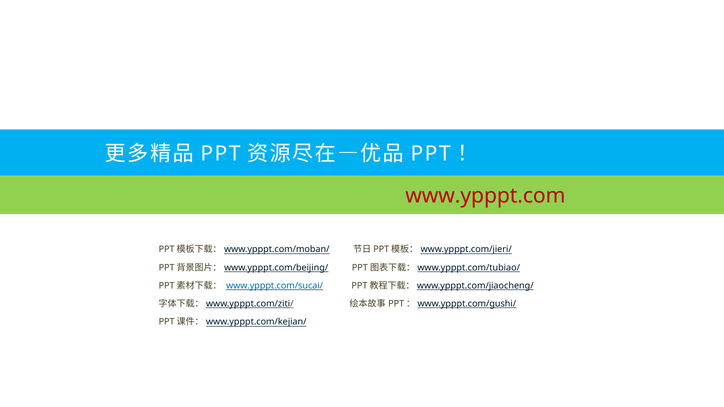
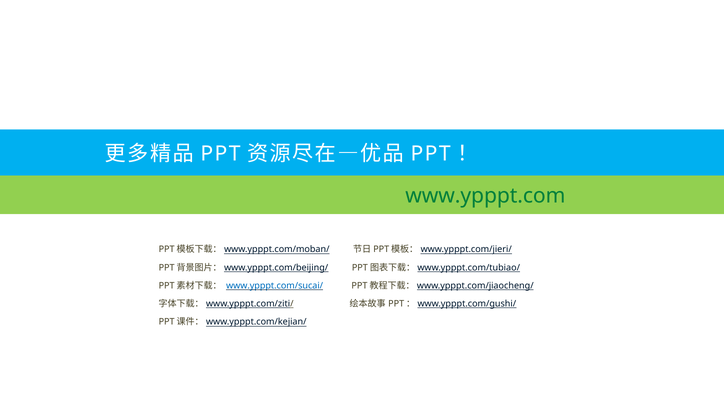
www.ypppt.com colour: red -> green
